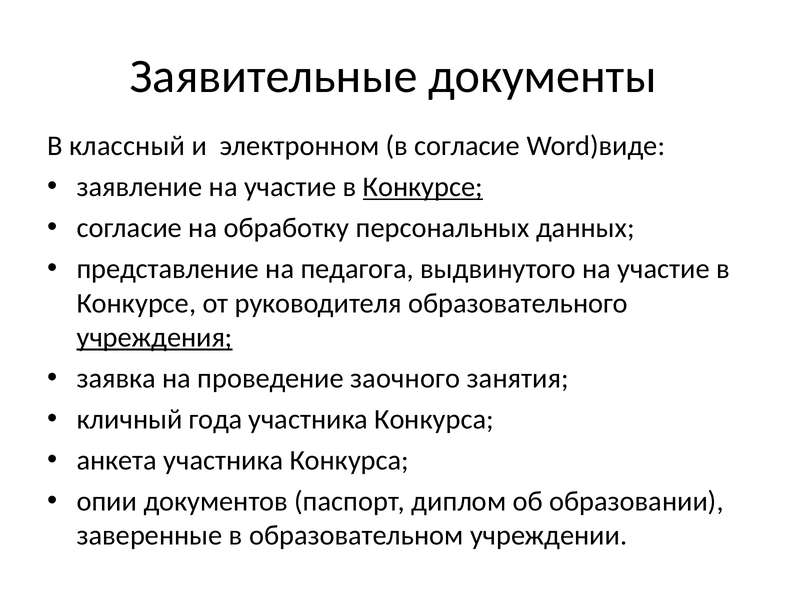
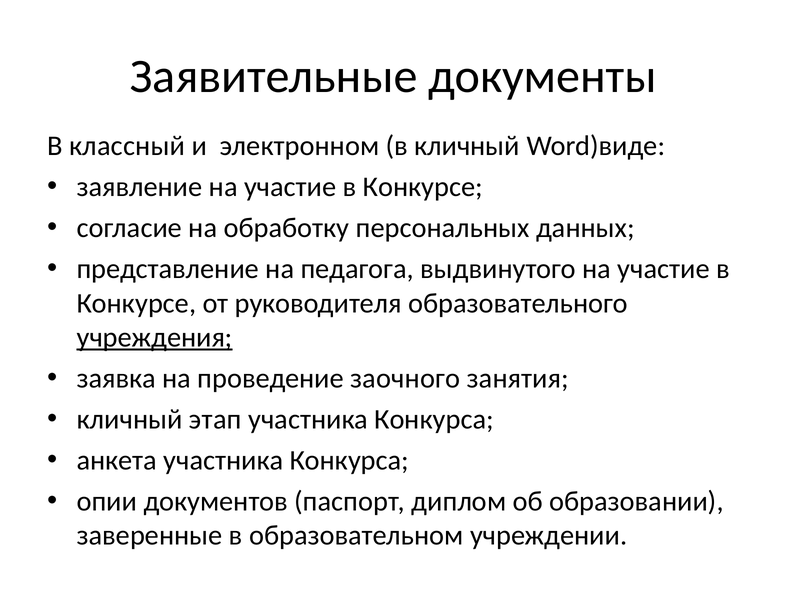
в согласие: согласие -> кличный
Конкурсе at (423, 187) underline: present -> none
года: года -> этап
